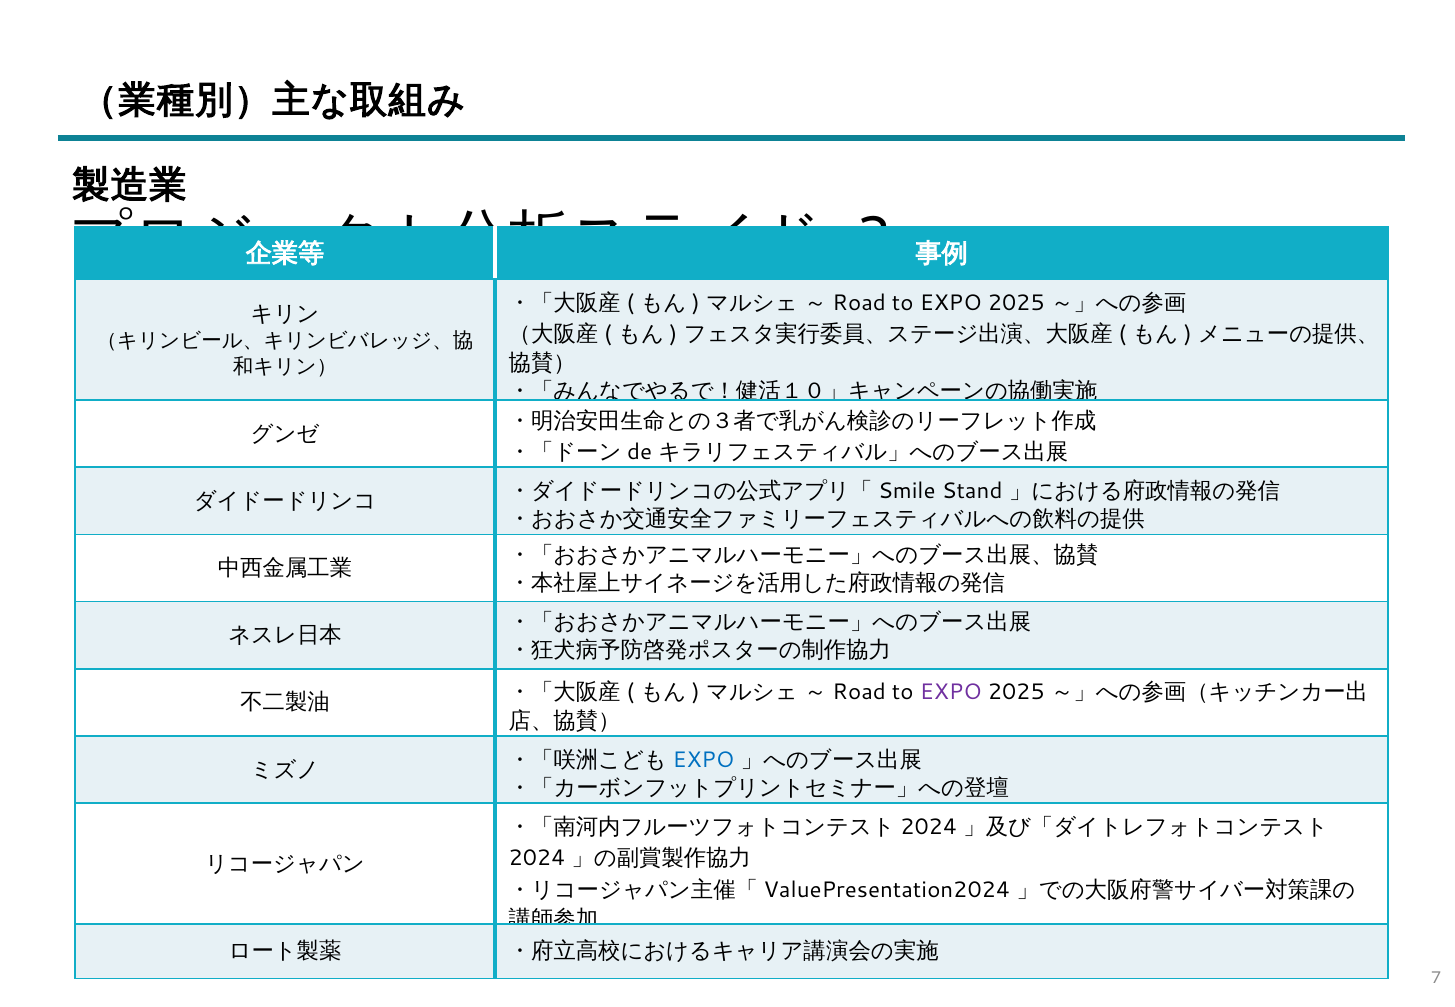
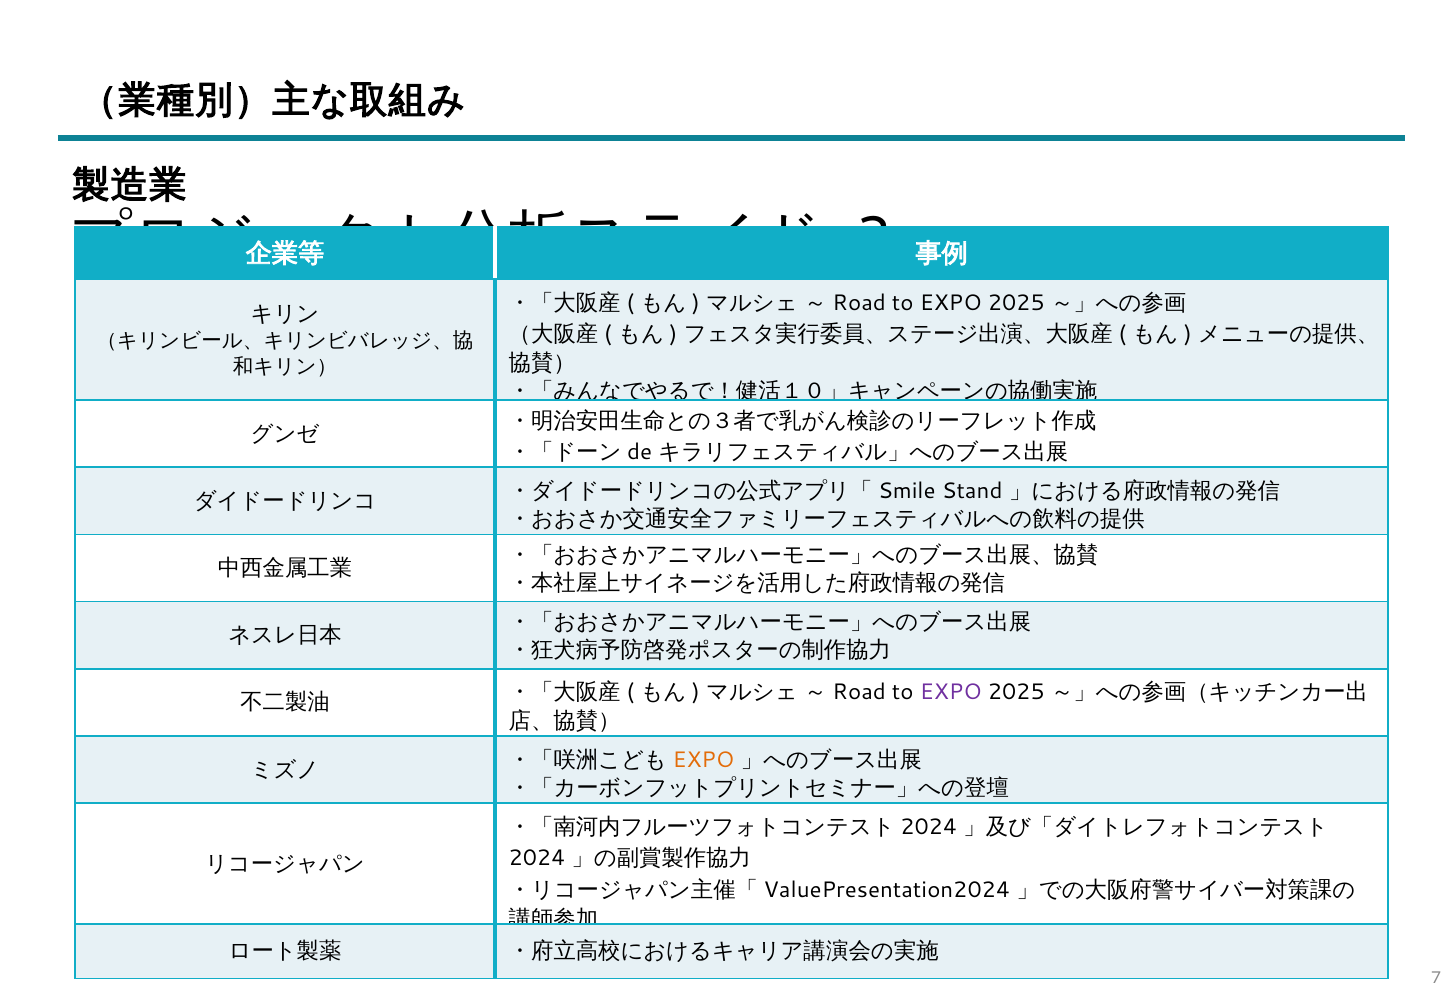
EXPO at (703, 760) colour: blue -> orange
